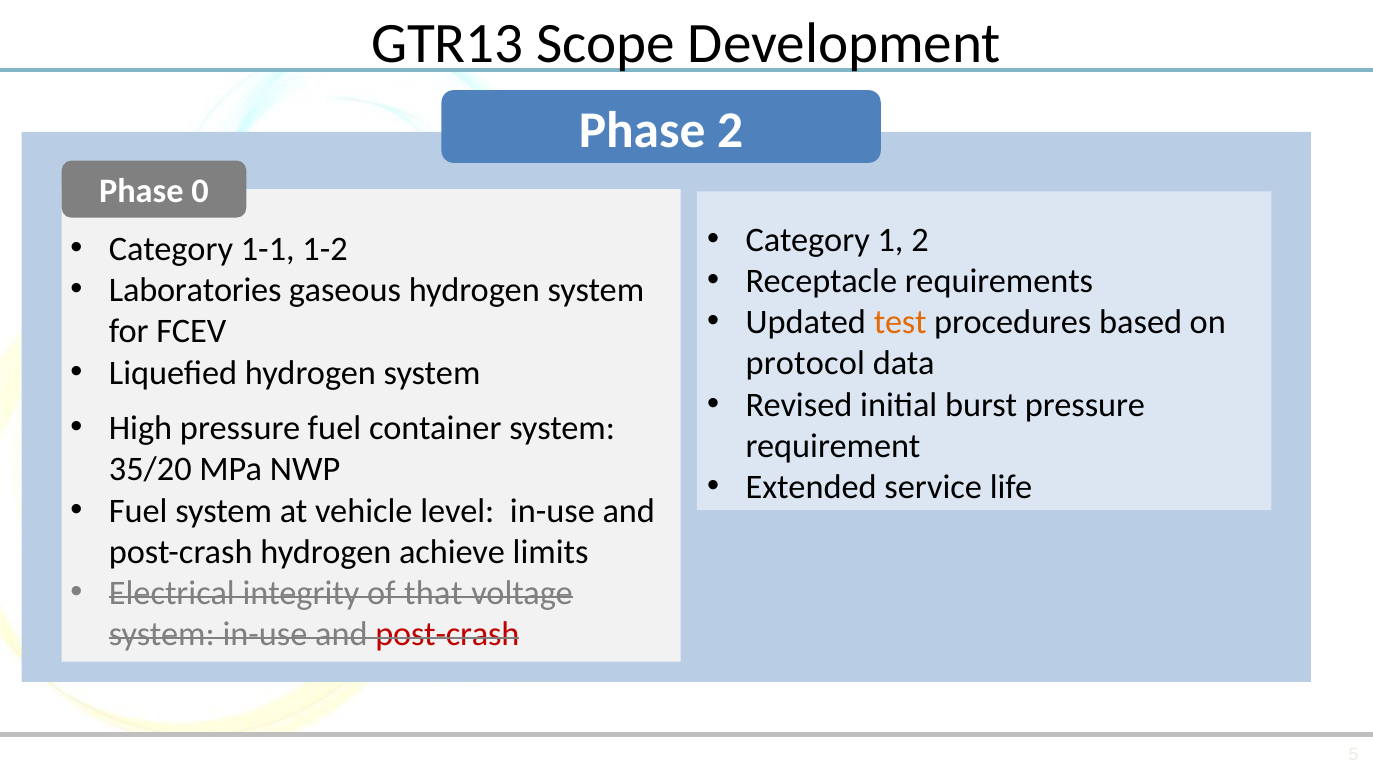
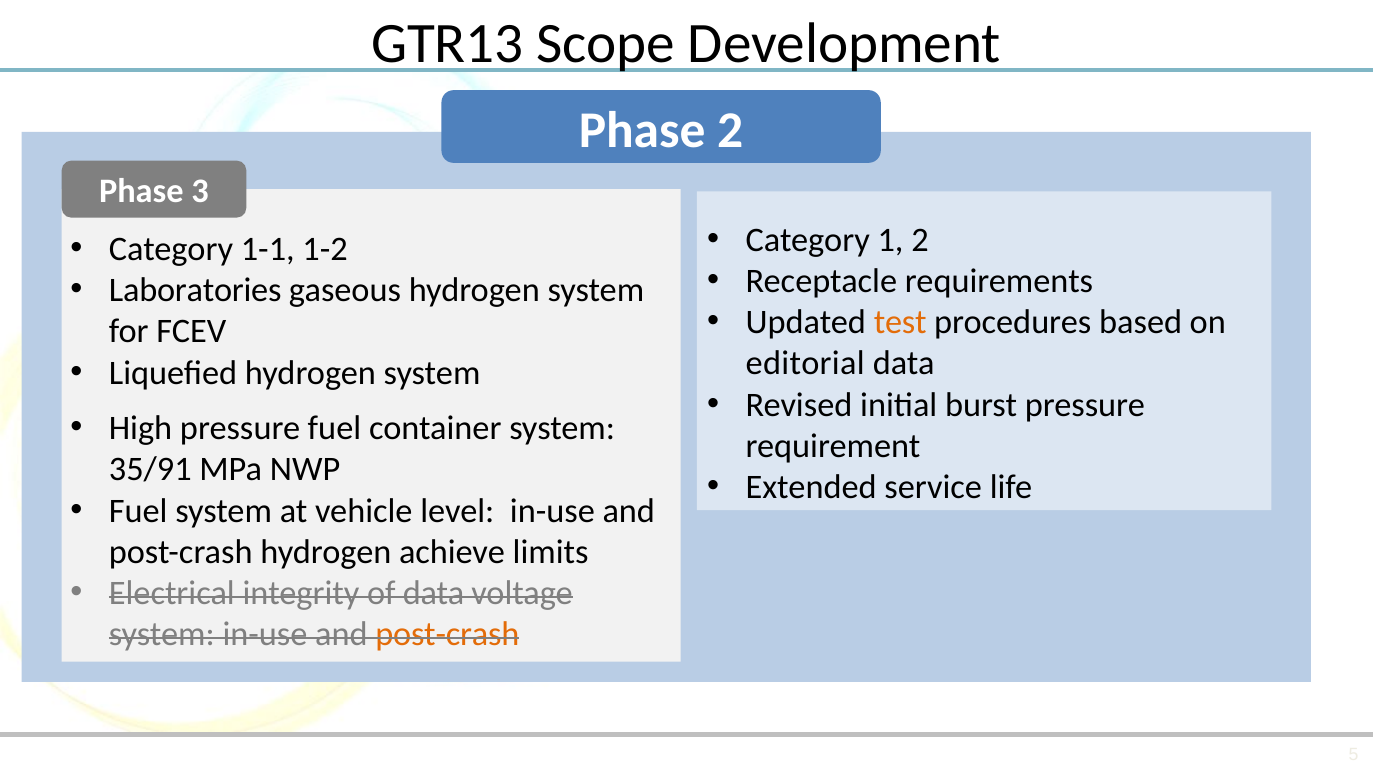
0: 0 -> 3
protocol: protocol -> editorial
35/20: 35/20 -> 35/91
of that: that -> data
post-crash at (447, 635) colour: red -> orange
